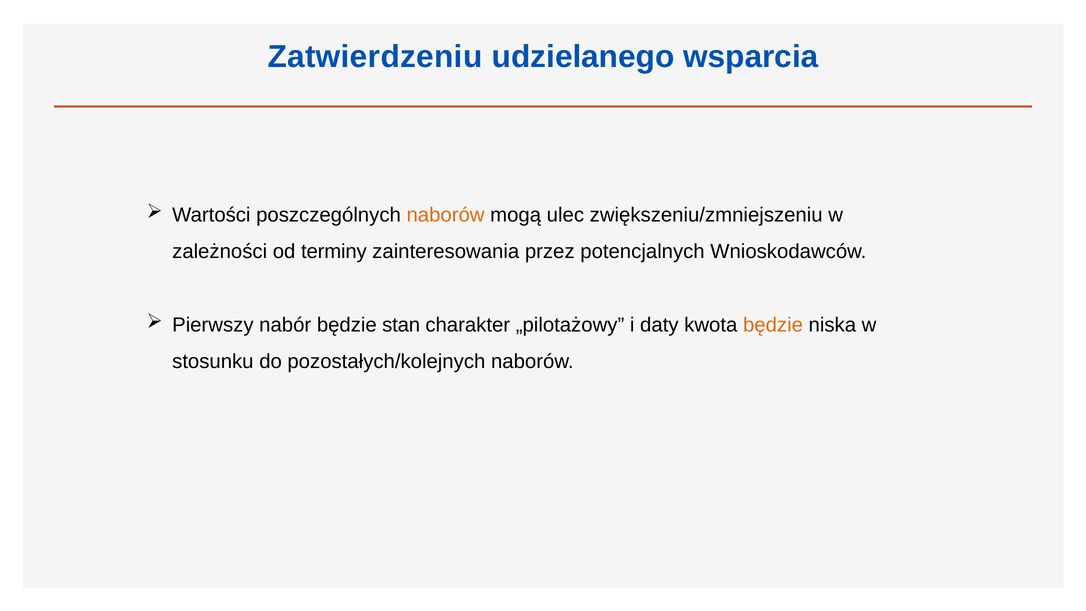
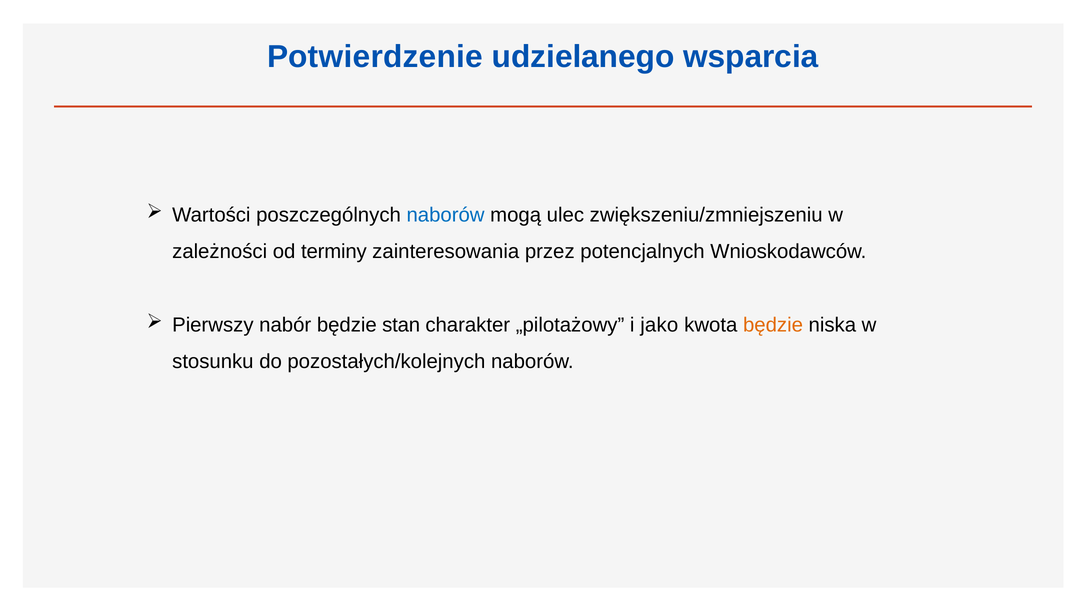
Zatwierdzeniu: Zatwierdzeniu -> Potwierdzenie
naborów at (446, 215) colour: orange -> blue
daty: daty -> jako
